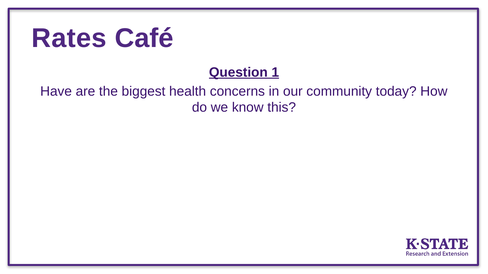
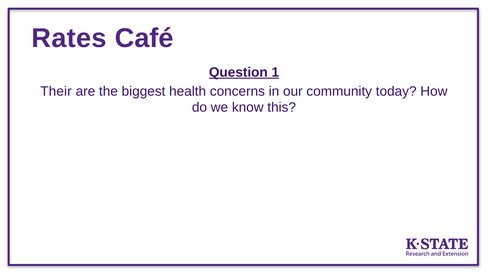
Have: Have -> Their
